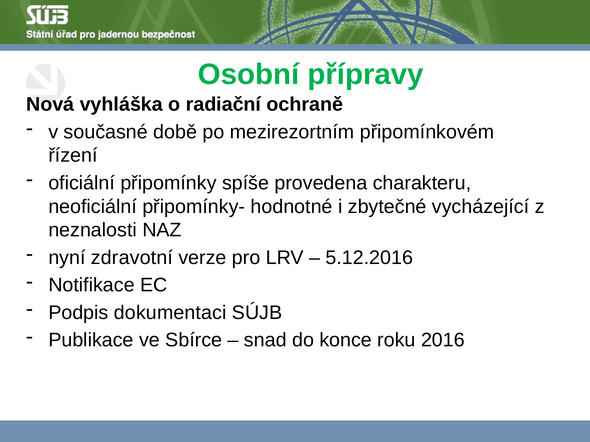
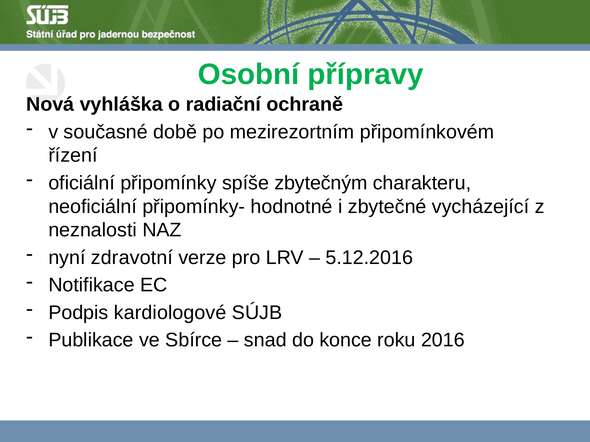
provedena: provedena -> zbytečným
dokumentaci: dokumentaci -> kardiologové
